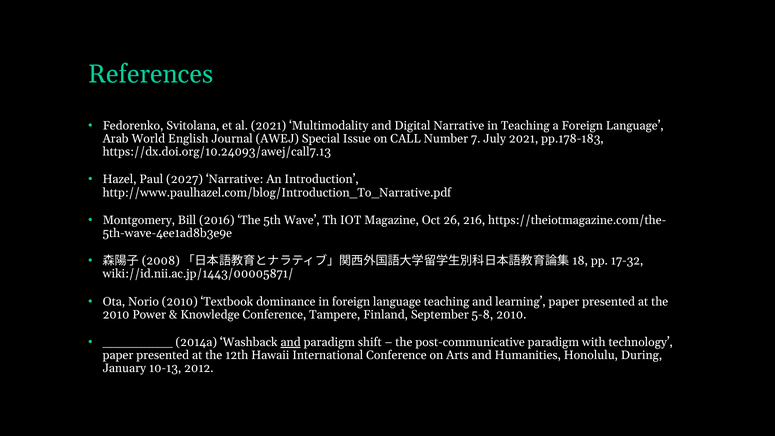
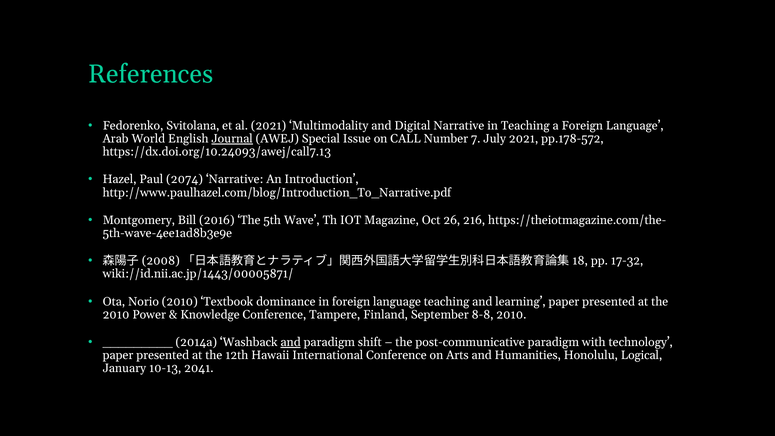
Journal underline: none -> present
pp.178-183: pp.178-183 -> pp.178-572
2027: 2027 -> 2074
5-8: 5-8 -> 8-8
During: During -> Logical
2012: 2012 -> 2041
